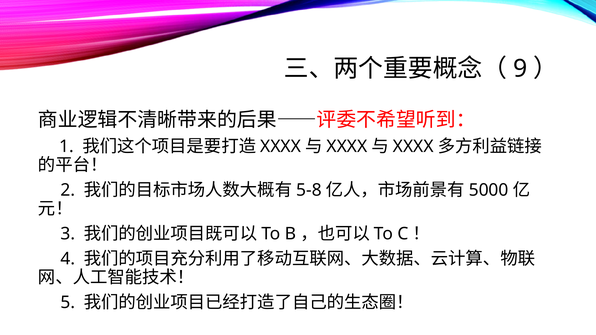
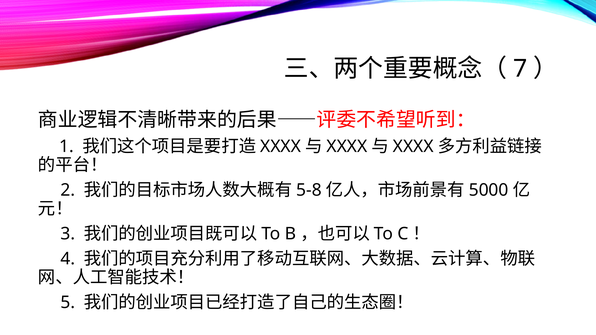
9: 9 -> 7
